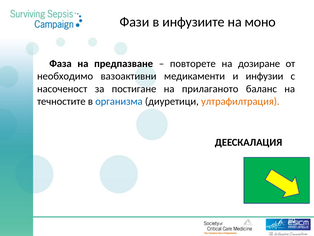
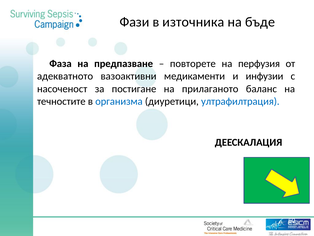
инфузиите: инфузиите -> източника
моно: моно -> бъде
дозиране: дозиране -> перфузия
необходимо: необходимо -> адекватното
ултрафилтрация colour: orange -> blue
